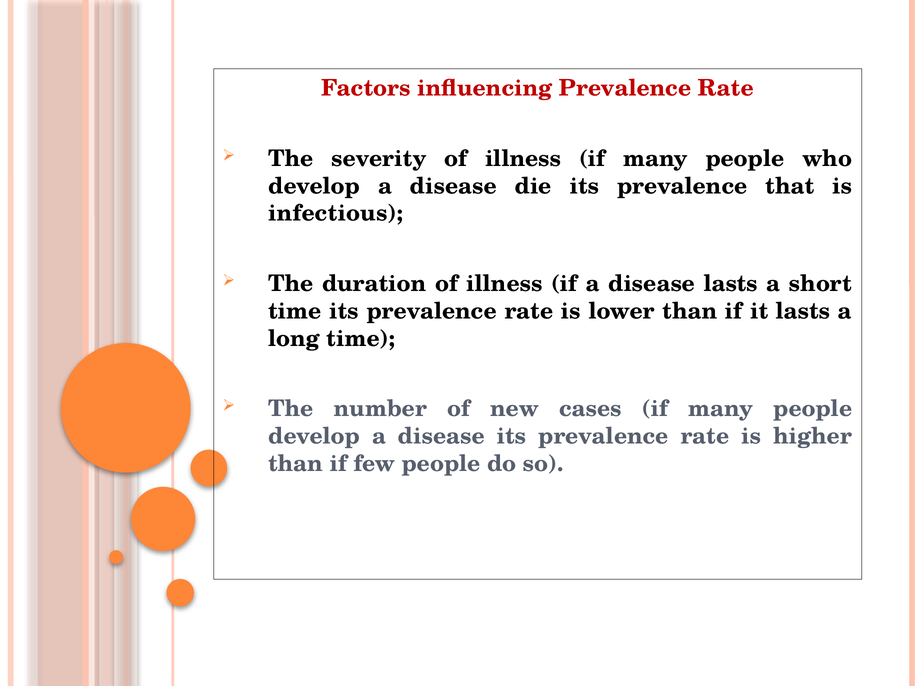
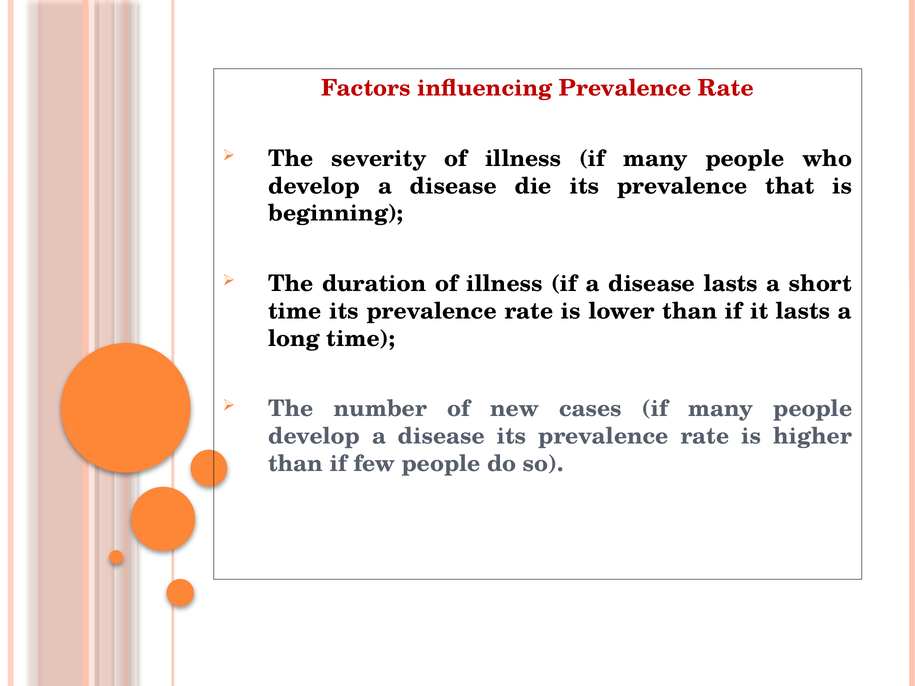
infectious: infectious -> beginning
